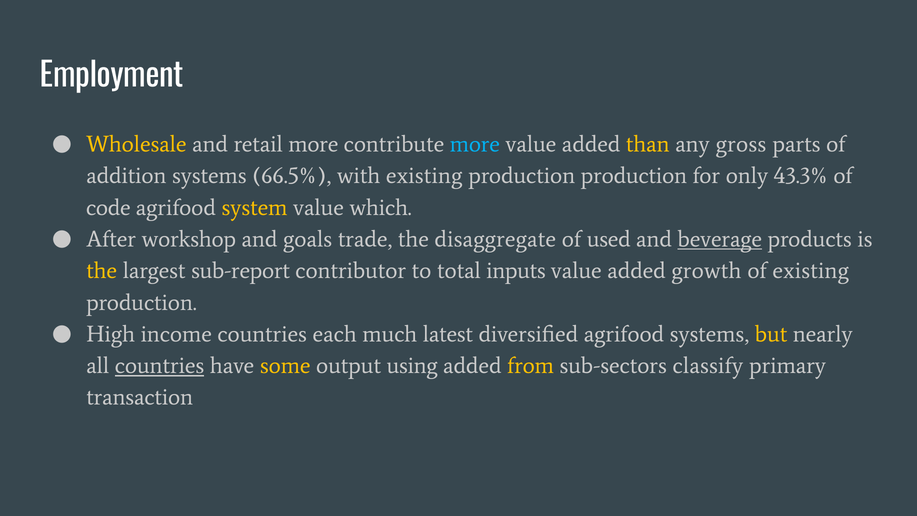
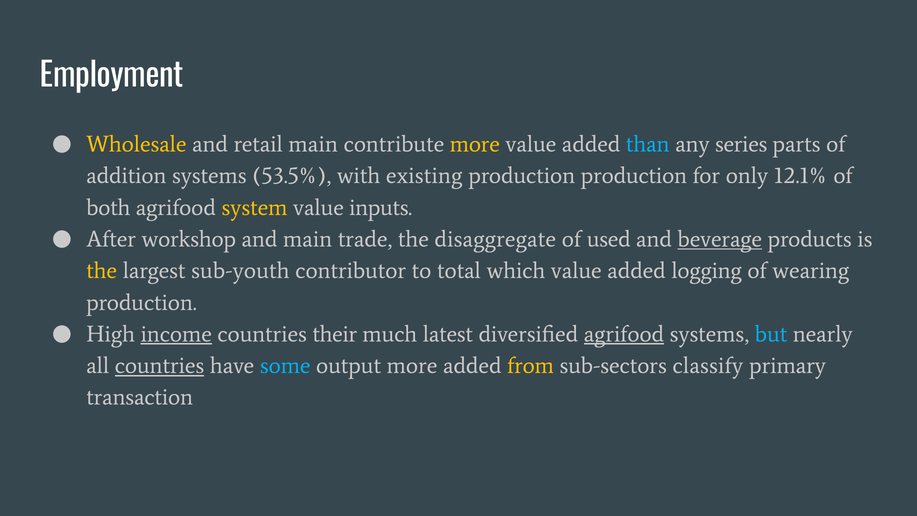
retail more: more -> main
more at (475, 144) colour: light blue -> yellow
than colour: yellow -> light blue
gross: gross -> series
66.5%: 66.5% -> 53.5%
43.3%: 43.3% -> 12.1%
code: code -> both
which: which -> inputs
and goals: goals -> main
sub-report: sub-report -> sub-youth
inputs: inputs -> which
growth: growth -> logging
of existing: existing -> wearing
income underline: none -> present
each: each -> their
agrifood at (624, 334) underline: none -> present
but colour: yellow -> light blue
some colour: yellow -> light blue
output using: using -> more
